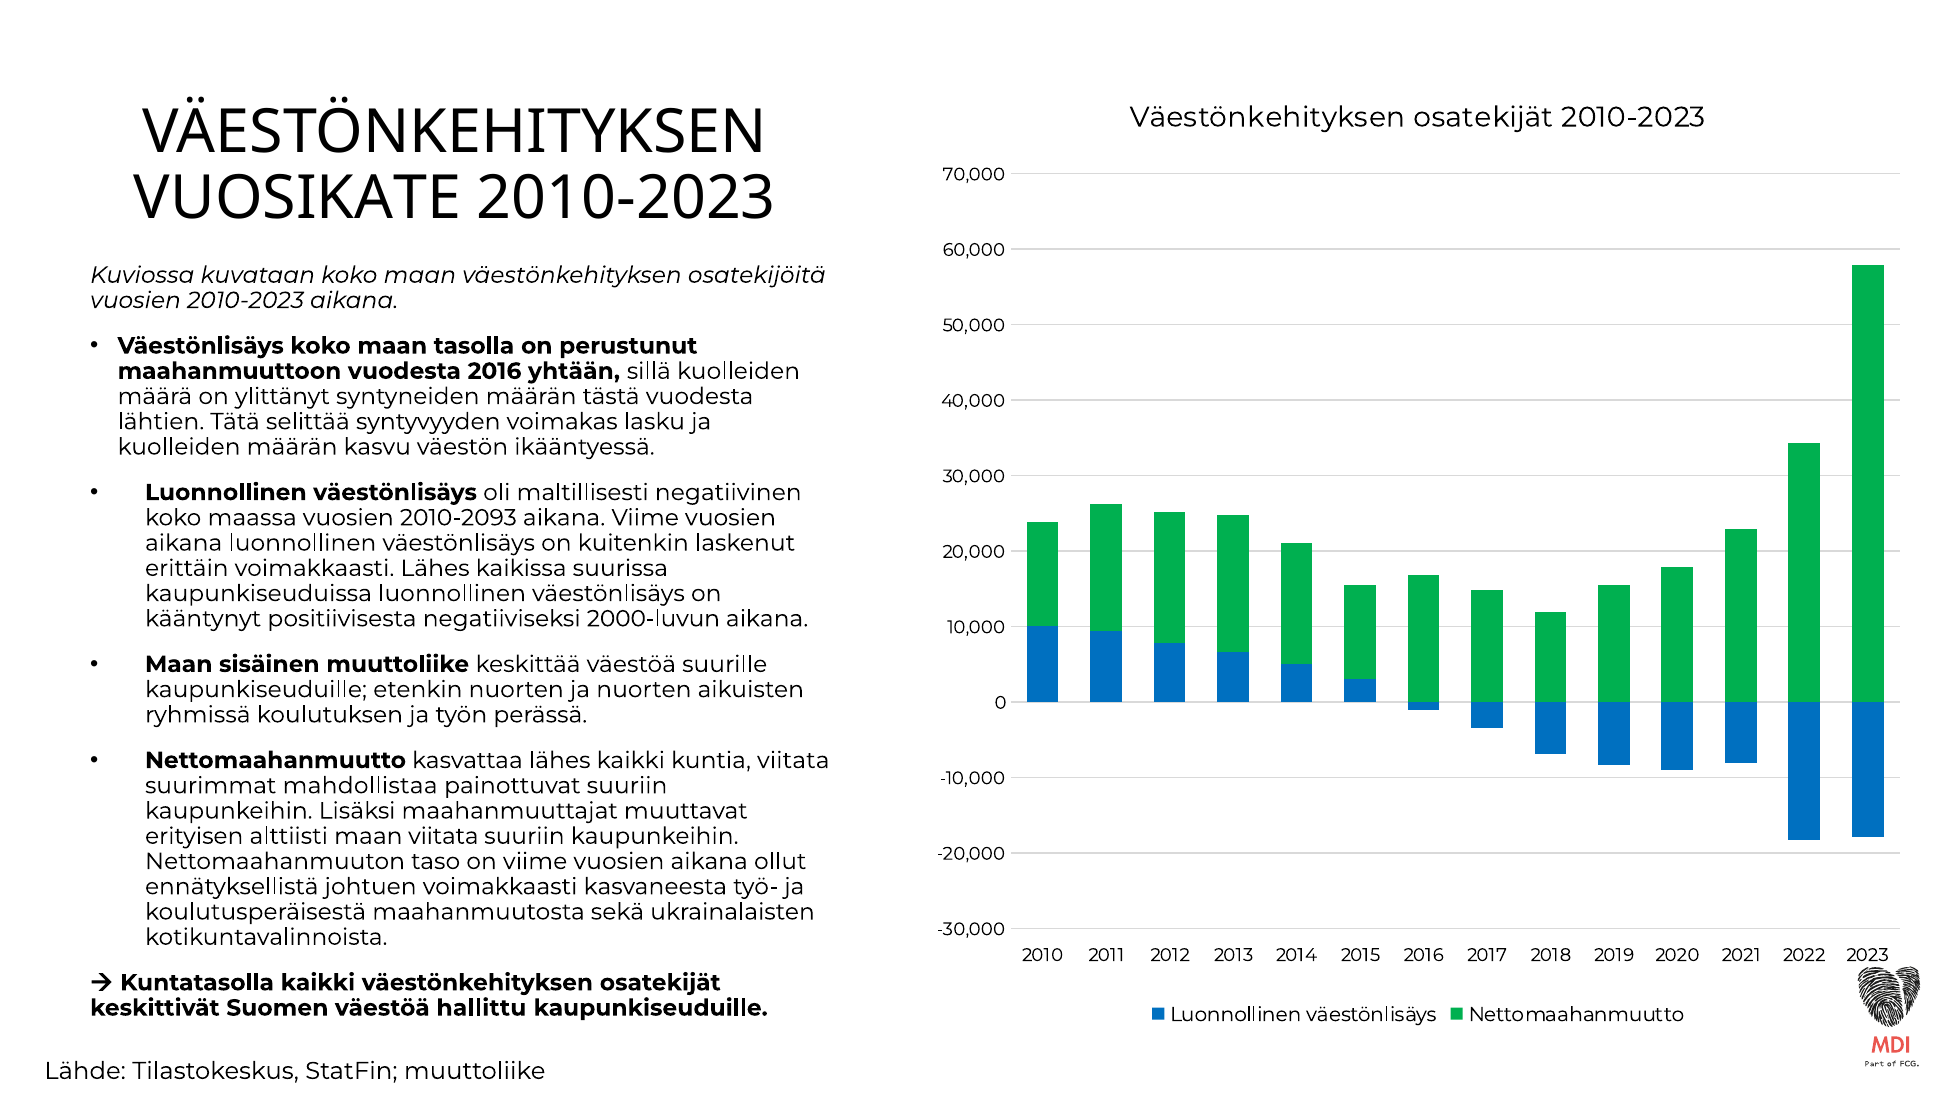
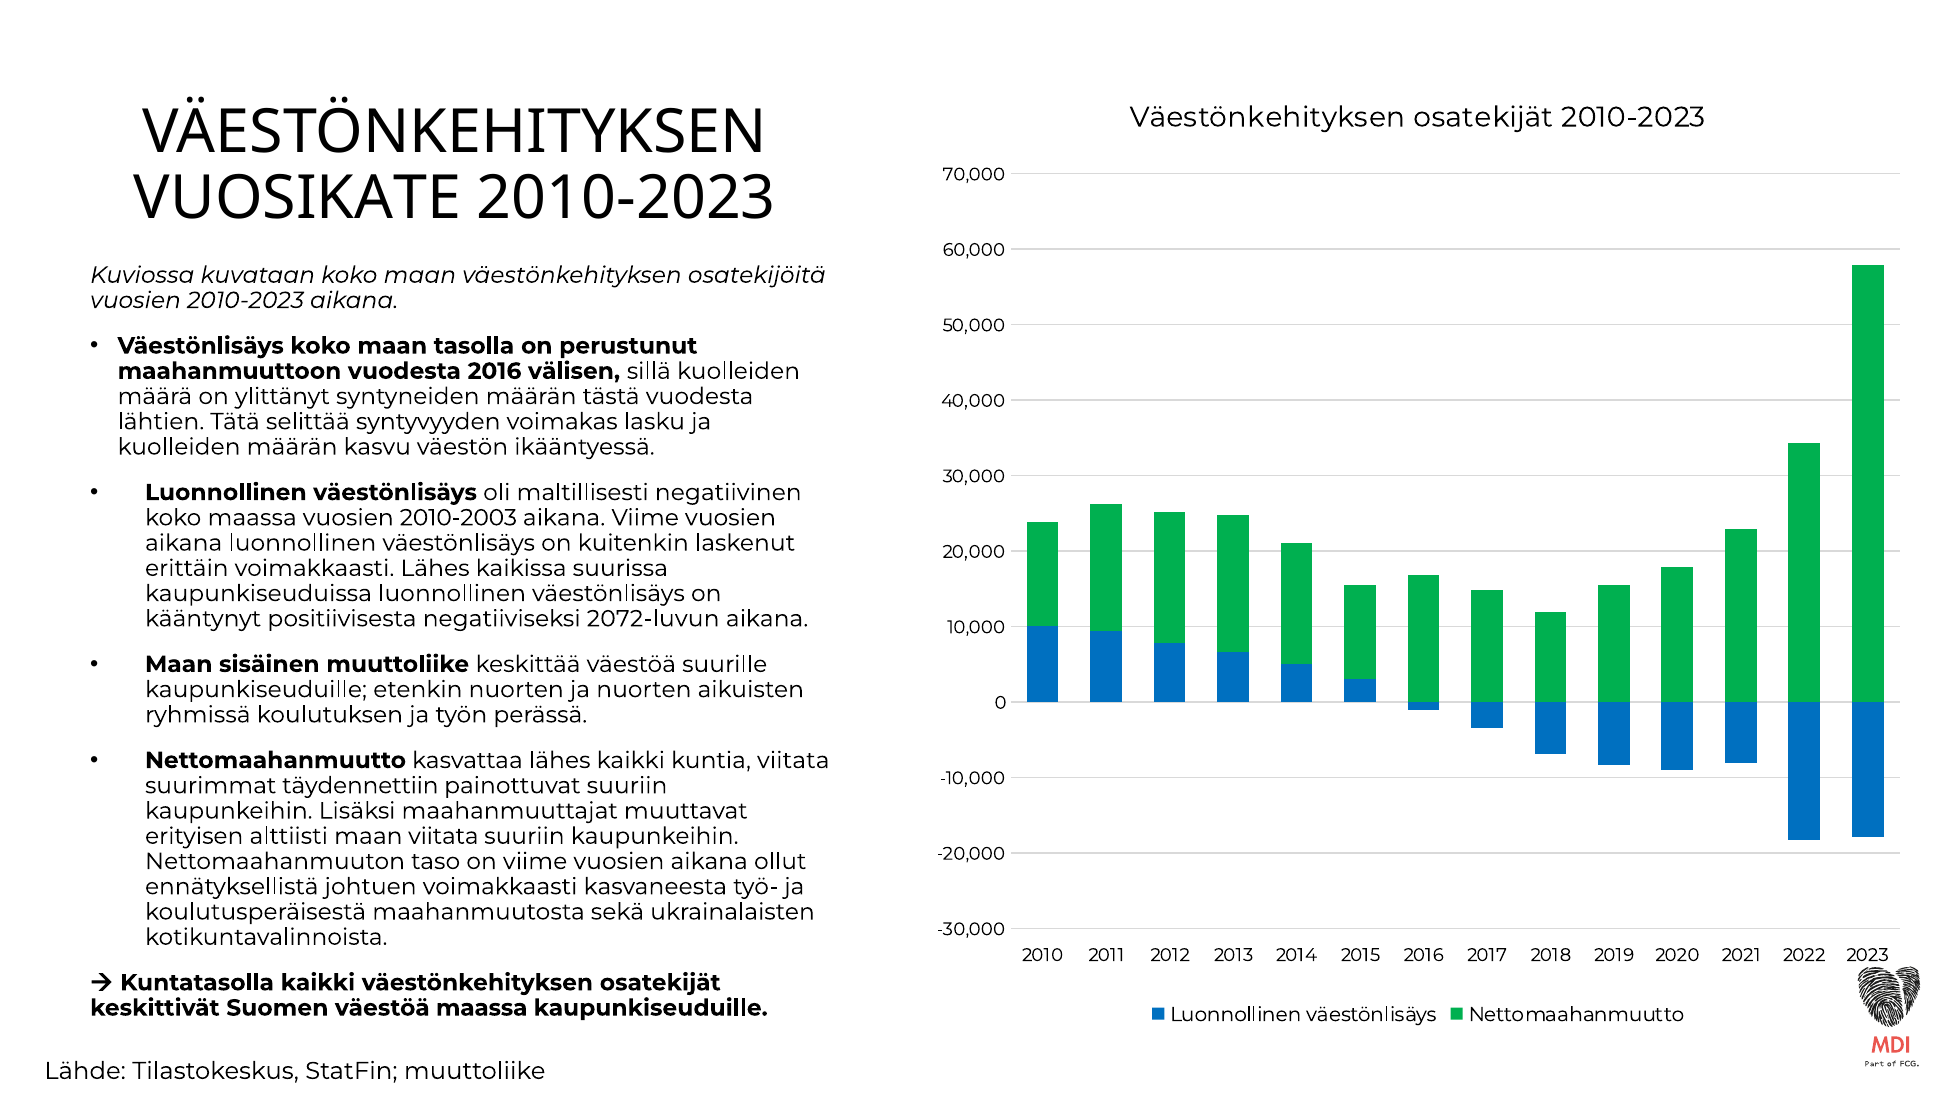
yhtään: yhtään -> välisen
2010-2093: 2010-2093 -> 2010-2003
2000-luvun: 2000-luvun -> 2072-luvun
mahdollistaa: mahdollistaa -> täydennettiin
väestöä hallittu: hallittu -> maassa
